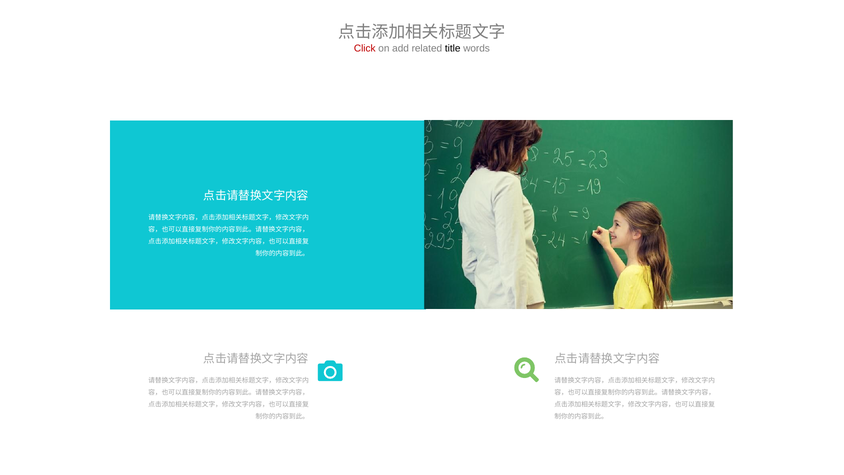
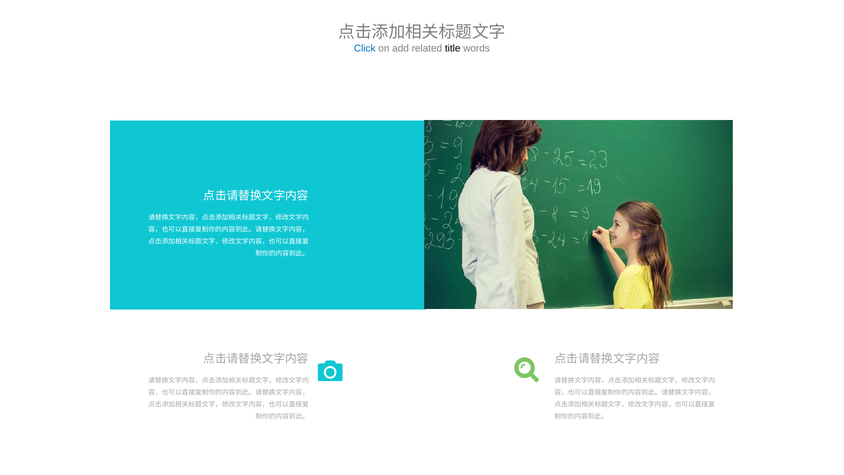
Click colour: red -> blue
